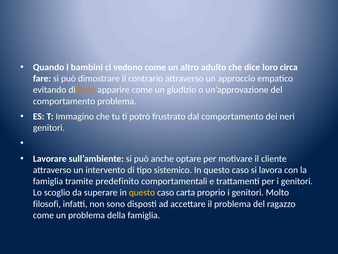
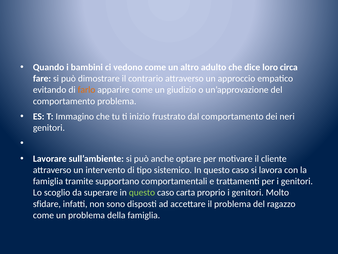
potrò: potrò -> inizio
predefinito: predefinito -> supportano
questo at (142, 192) colour: yellow -> light green
filosofi: filosofi -> sfidare
